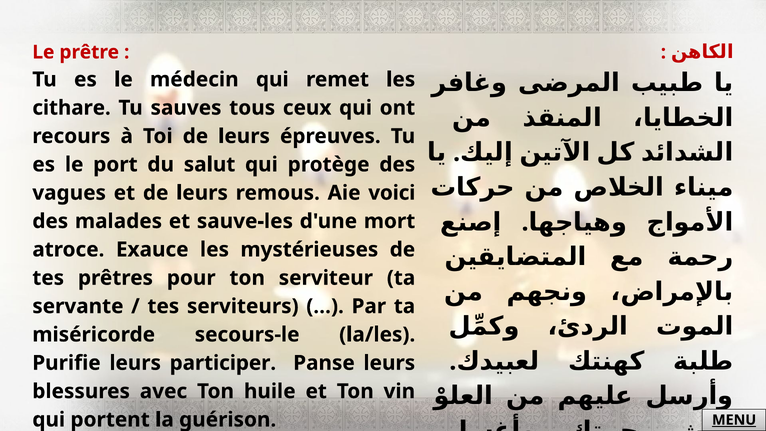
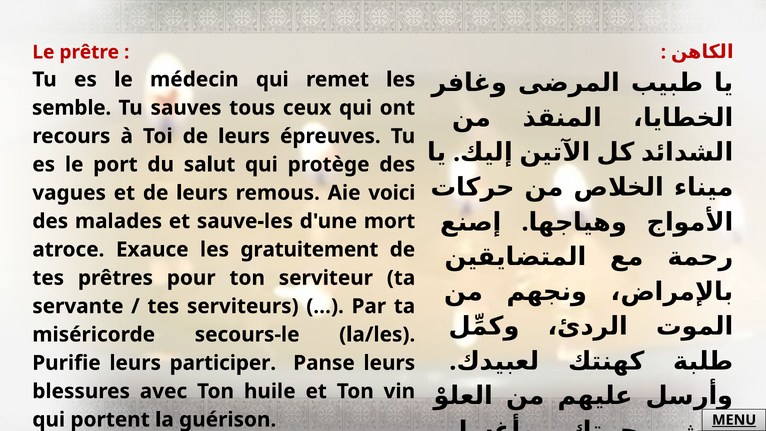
cithare: cithare -> semble
mystérieuses: mystérieuses -> gratuitement
